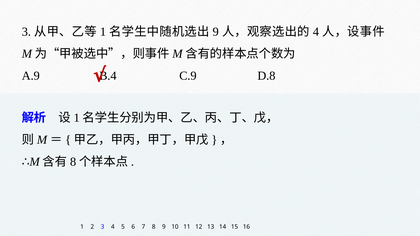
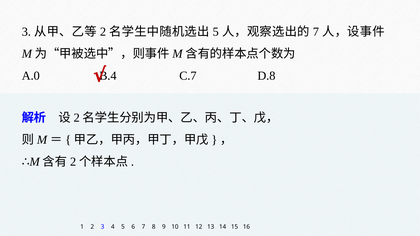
1 at (103, 32): 1 -> 2
9 at (216, 32): 9 -> 5
4 at (316, 32): 4 -> 7
A.9: A.9 -> A.0
C.9: C.9 -> C.7
1 at (77, 118): 1 -> 2
8 at (73, 162): 8 -> 2
